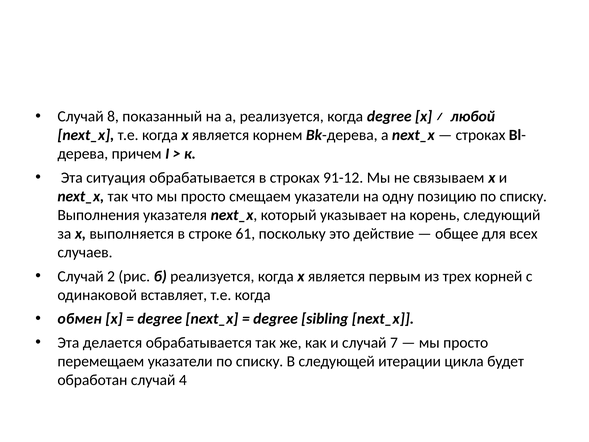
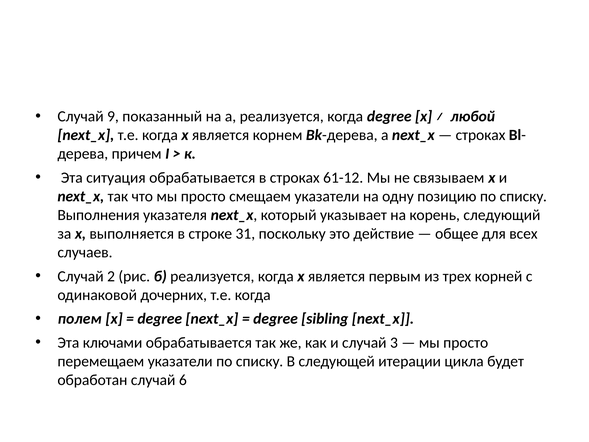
8: 8 -> 9
91-12: 91-12 -> 61-12
61: 61 -> 31
вставляет: вставляет -> дочерних
обмен: обмен -> полем
делается: делается -> ключами
7: 7 -> 3
4: 4 -> 6
